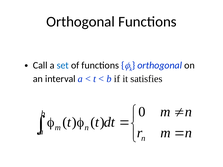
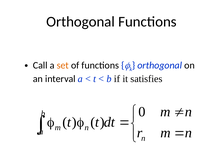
set colour: blue -> orange
